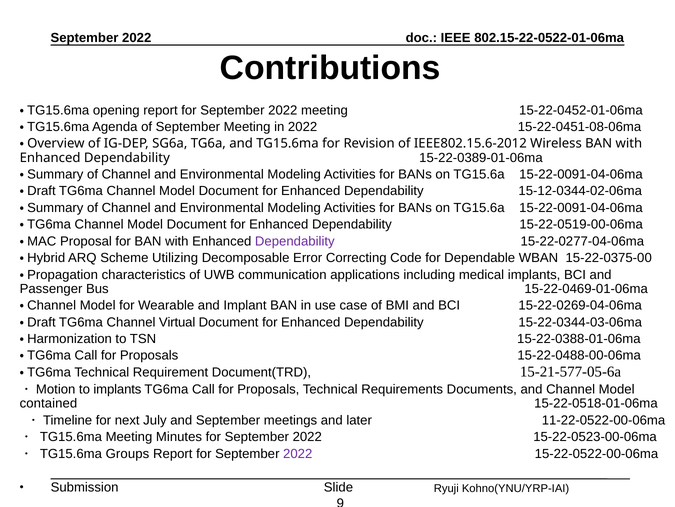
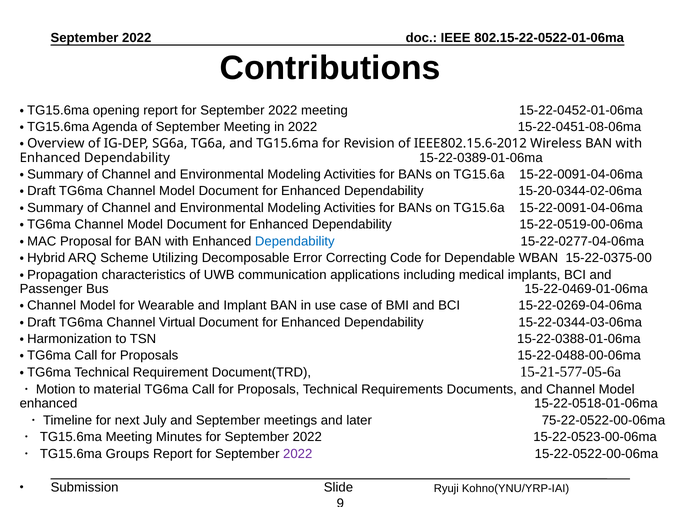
15-12-0344-02-06ma: 15-12-0344-02-06ma -> 15-20-0344-02-06ma
Dependability at (295, 241) colour: purple -> blue
to implants: implants -> material
contained at (48, 403): contained -> enhanced
11-22-0522-00-06ma: 11-22-0522-00-06ma -> 75-22-0522-00-06ma
